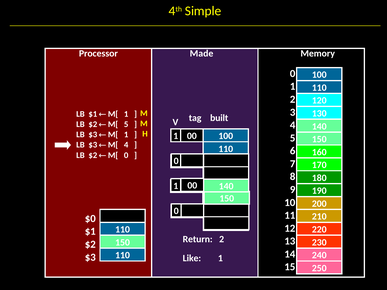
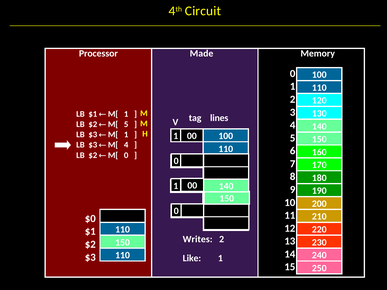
Simple: Simple -> Circuit
built: built -> lines
Return: Return -> Writes
